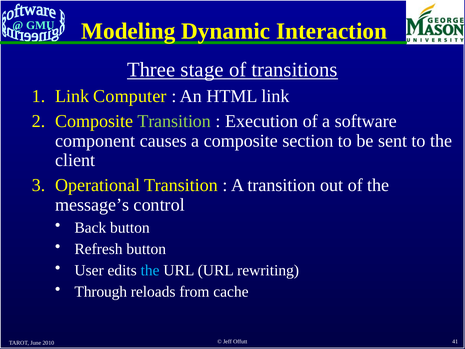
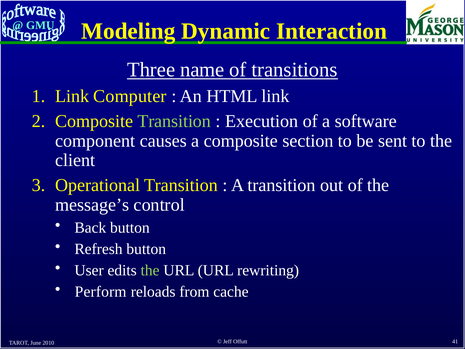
stage: stage -> name
the at (150, 270) colour: light blue -> light green
Through: Through -> Perform
